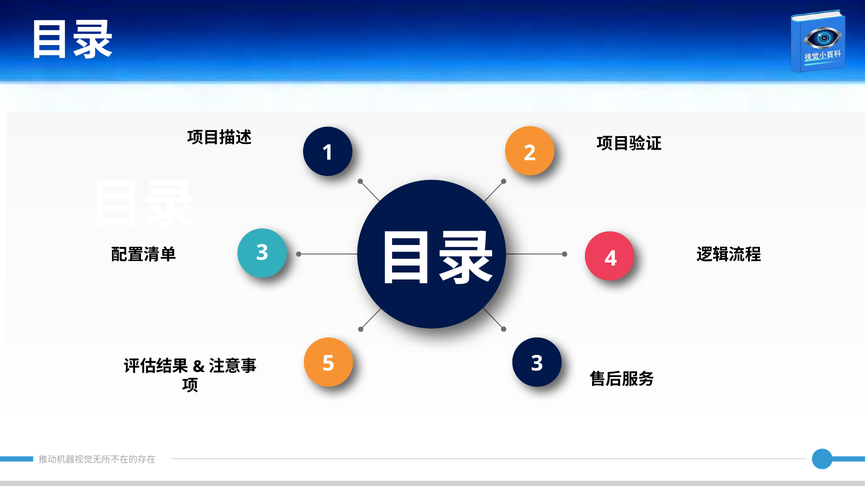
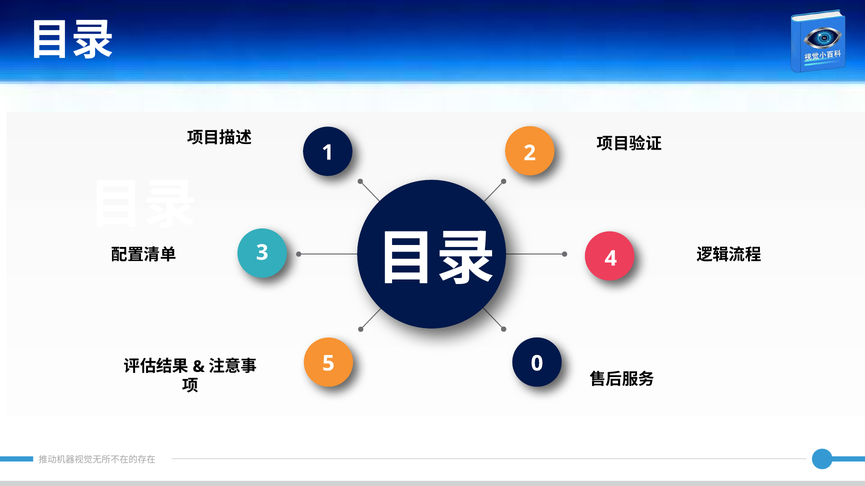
5 3: 3 -> 0
